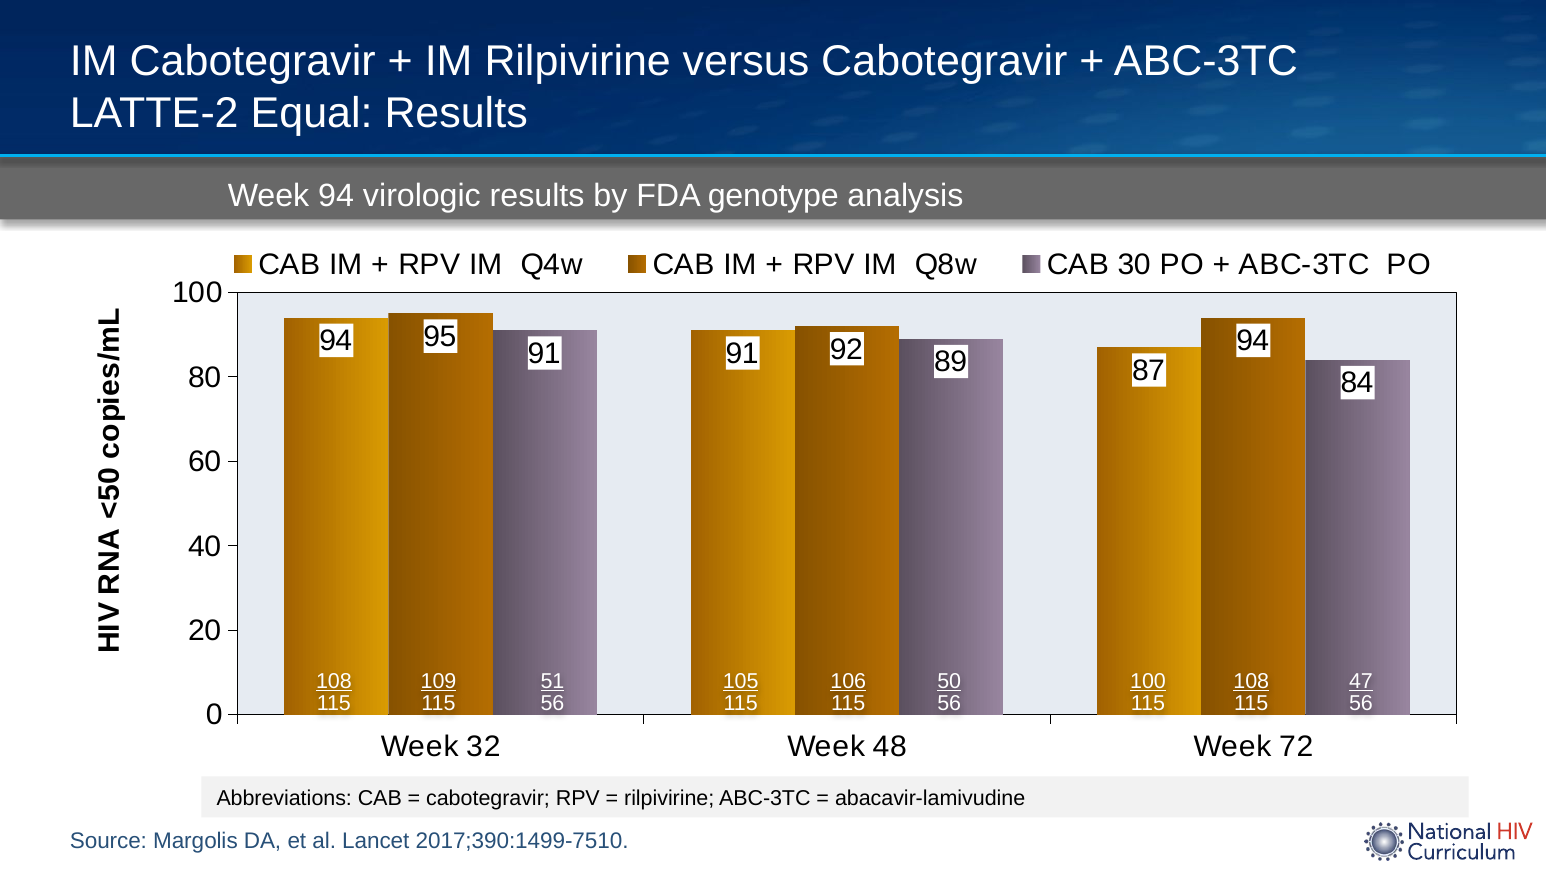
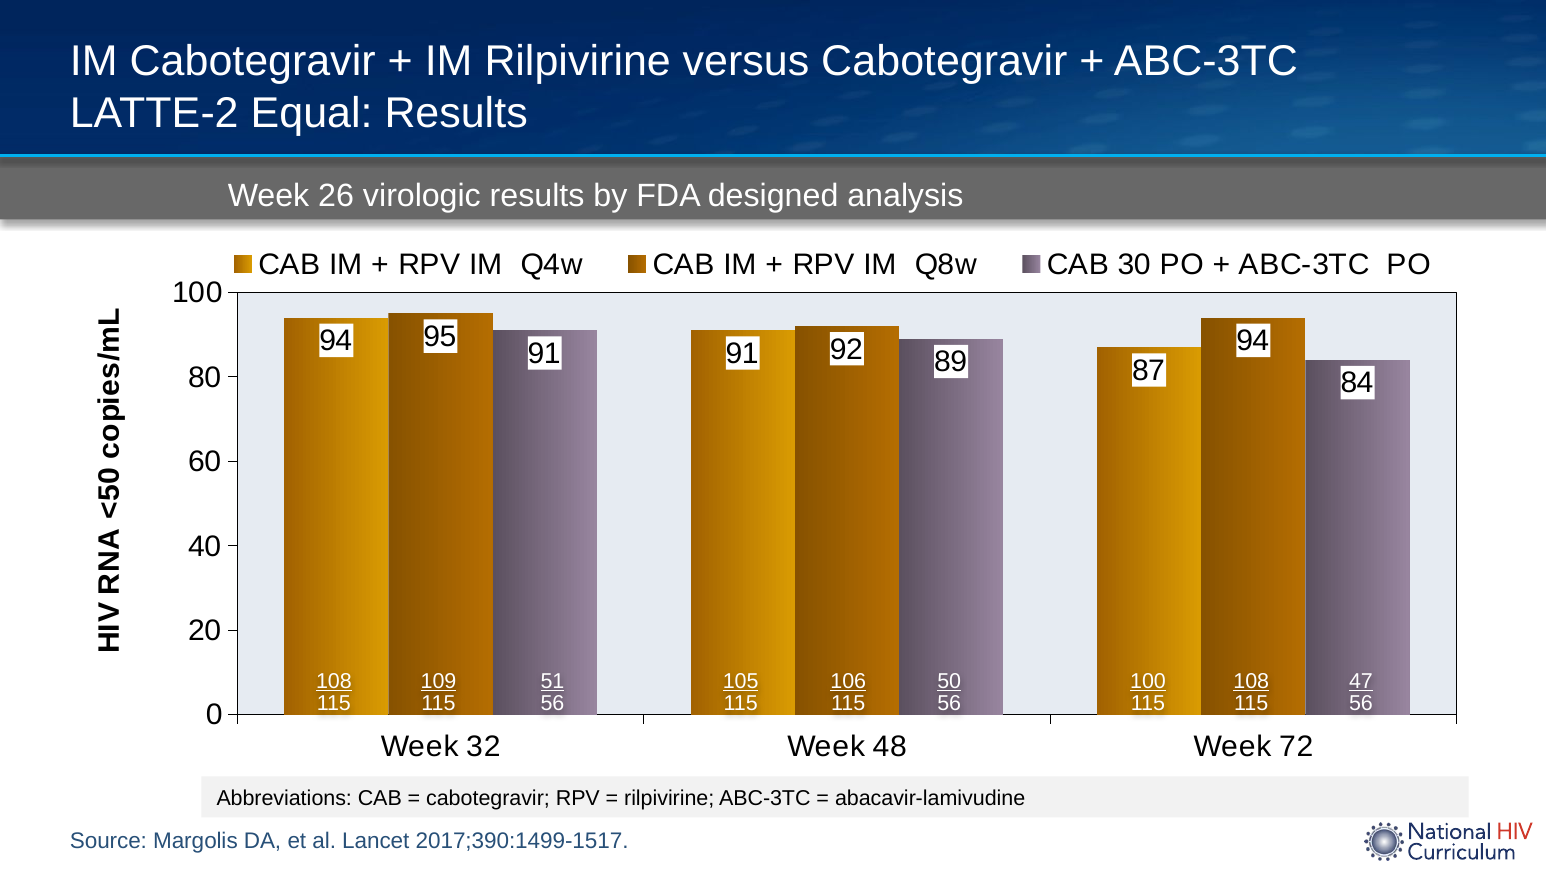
Week 94: 94 -> 26
genotype: genotype -> designed
2017;390:1499-7510: 2017;390:1499-7510 -> 2017;390:1499-1517
